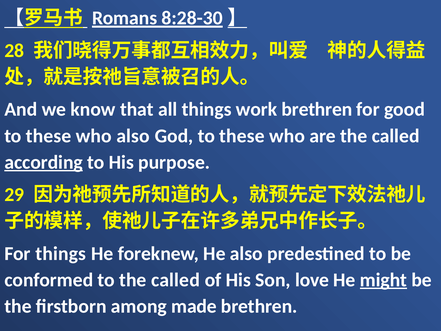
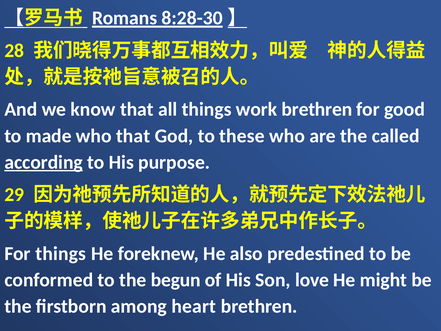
these at (49, 136): these -> made
who also: also -> that
to the called: called -> begun
might underline: present -> none
made: made -> heart
